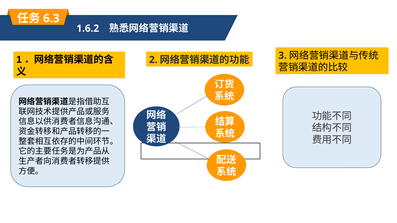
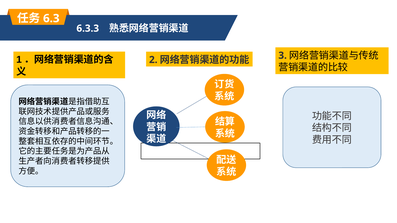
1.6.2: 1.6.2 -> 6.3.3
